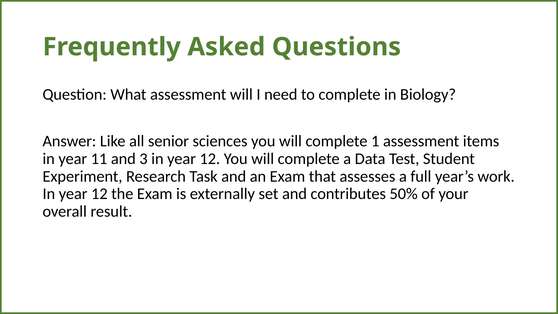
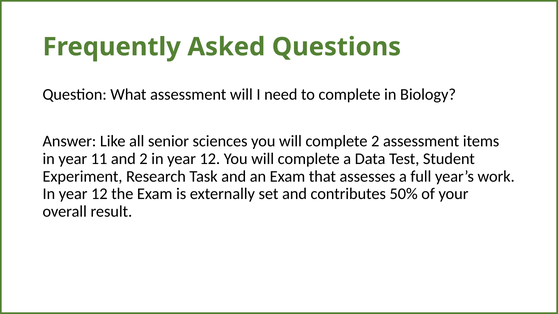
complete 1: 1 -> 2
and 3: 3 -> 2
